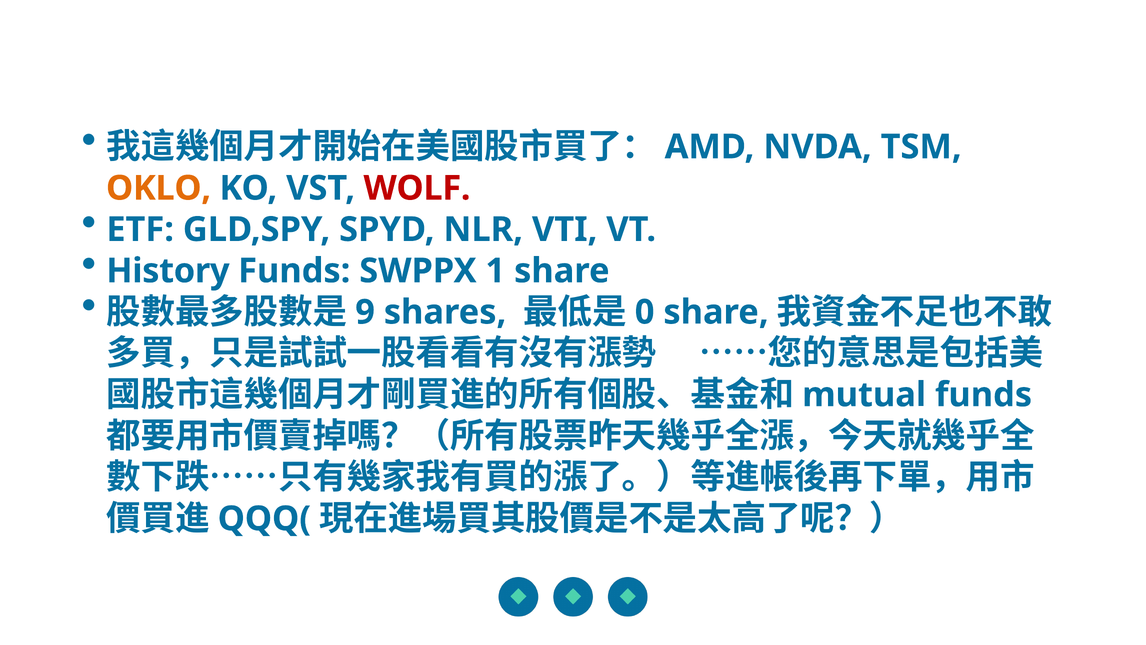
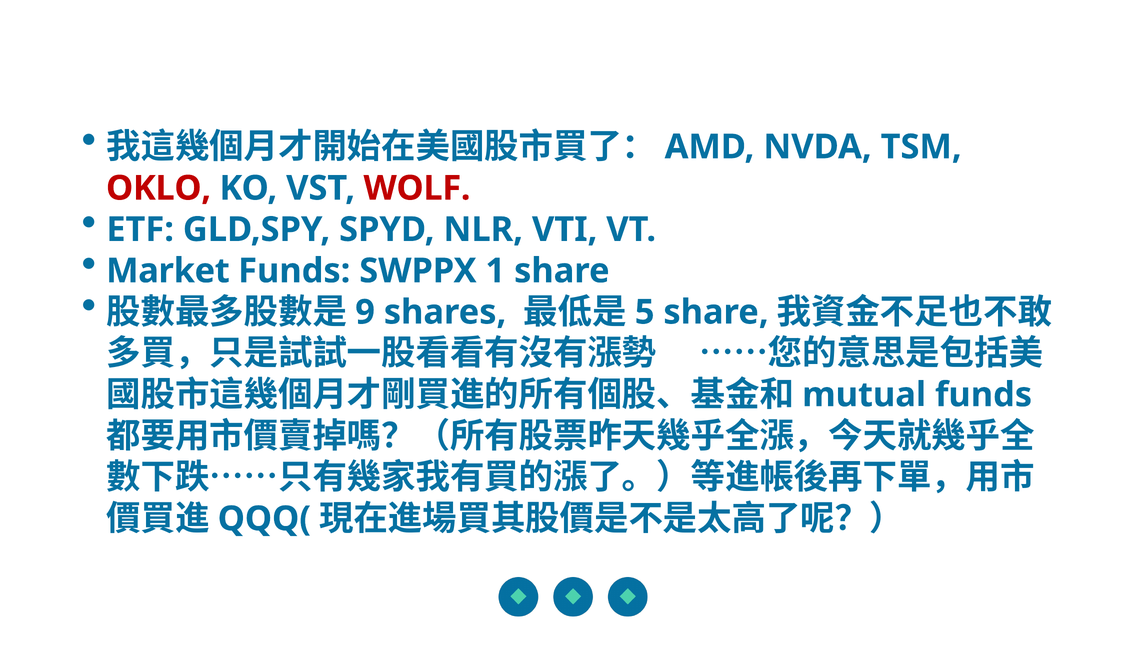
OKLO colour: orange -> red
History: History -> Market
0: 0 -> 5
